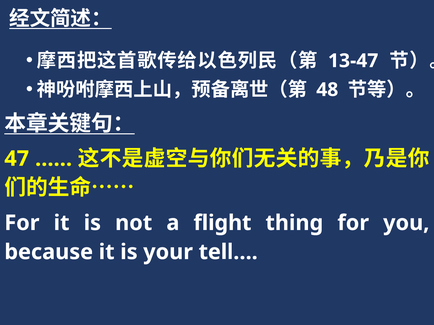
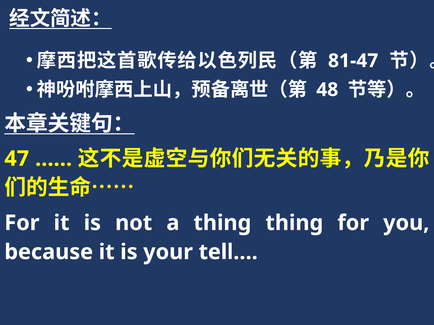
13-47: 13-47 -> 81-47
a flight: flight -> thing
